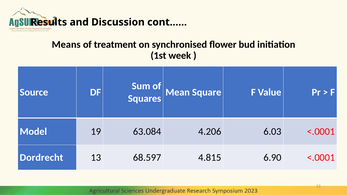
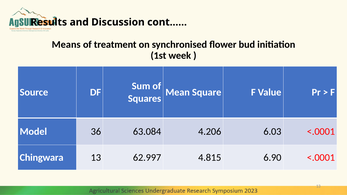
19: 19 -> 36
Dordrecht: Dordrecht -> Chingwara
68.597: 68.597 -> 62.997
